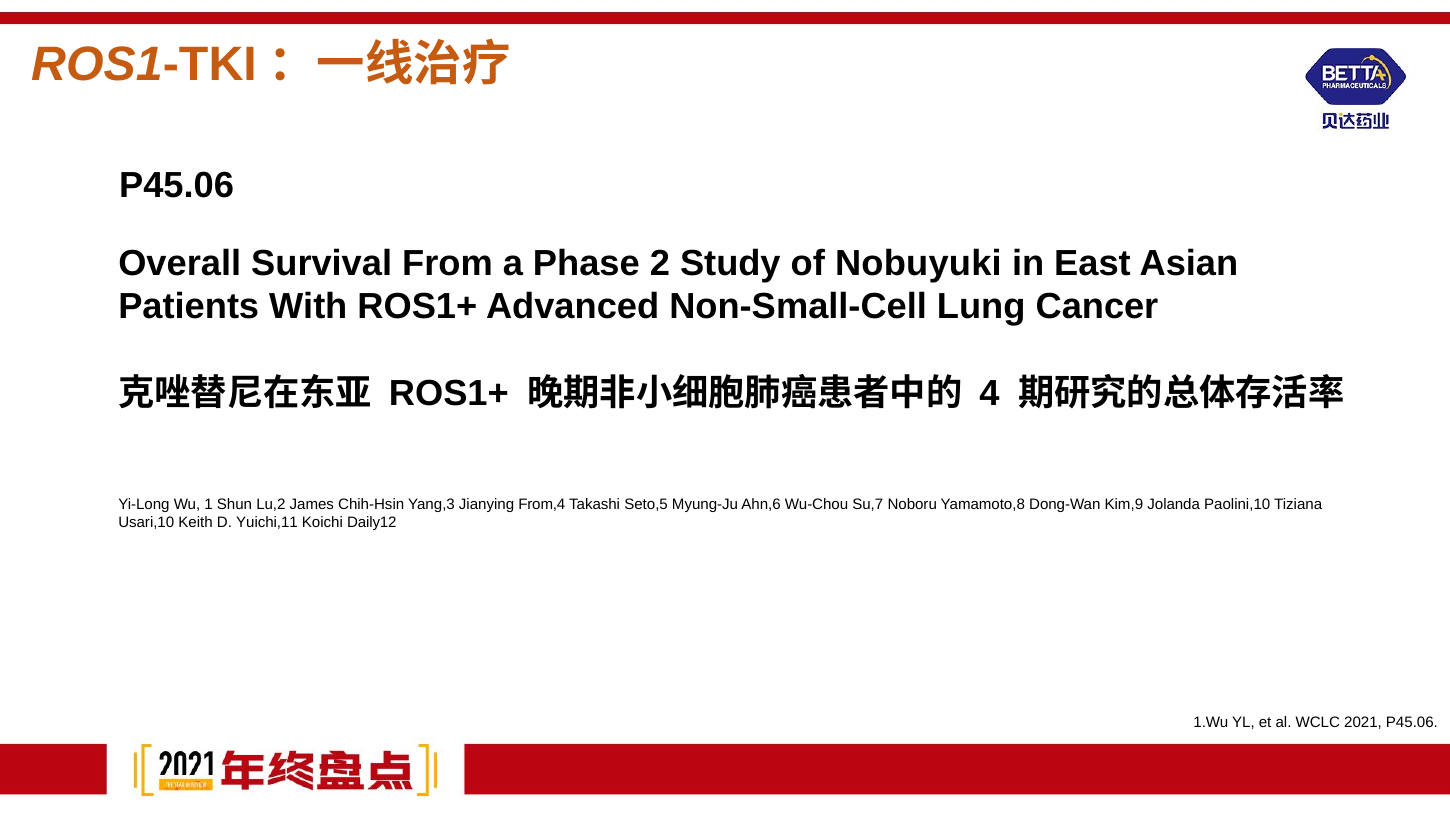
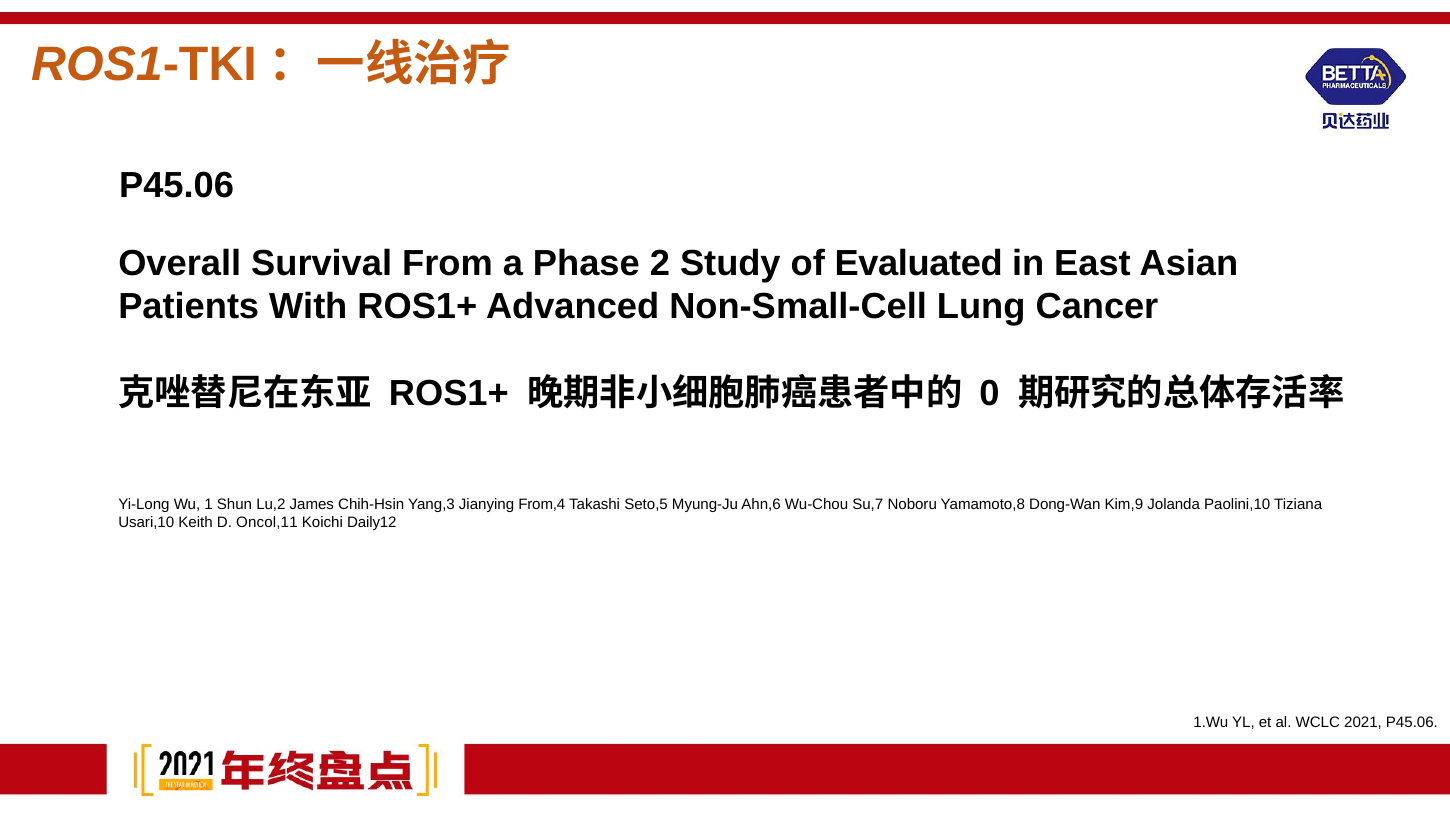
Nobuyuki: Nobuyuki -> Evaluated
4: 4 -> 0
Yuichi,11: Yuichi,11 -> Oncol,11
